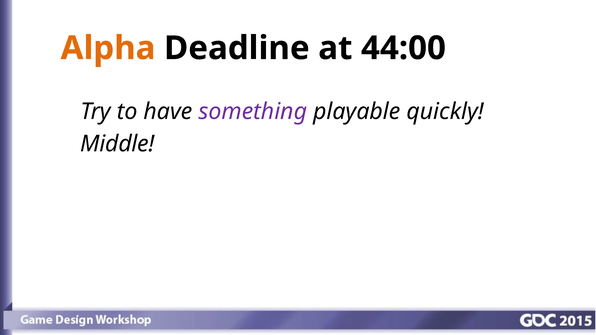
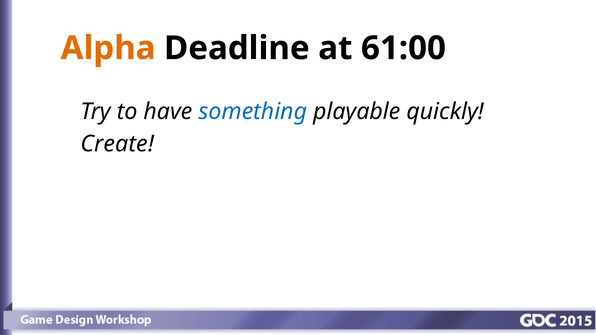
44:00: 44:00 -> 61:00
something colour: purple -> blue
Middle: Middle -> Create
